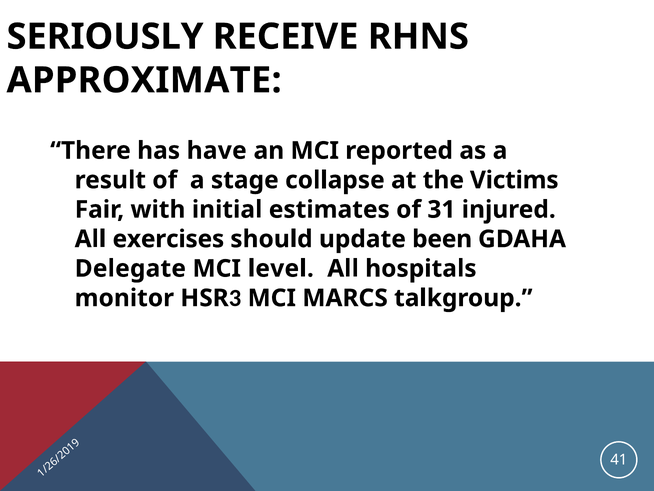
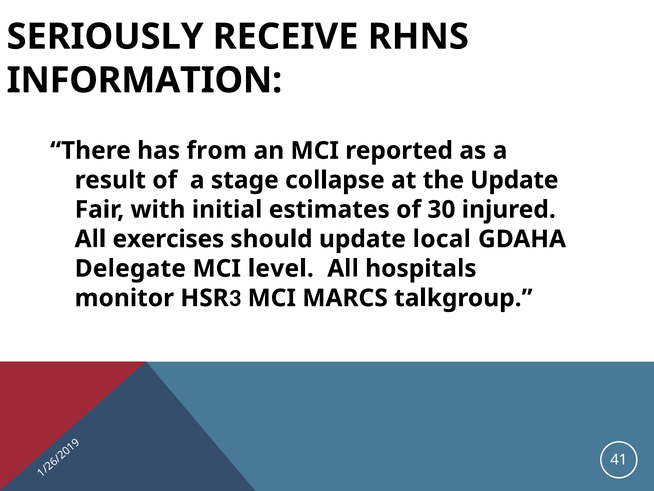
APPROXIMATE: APPROXIMATE -> INFORMATION
have: have -> from
the Victims: Victims -> Update
31: 31 -> 30
been: been -> local
